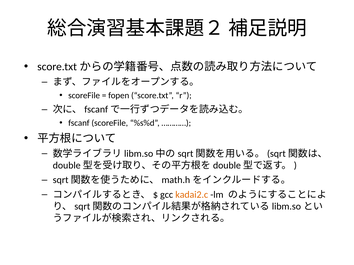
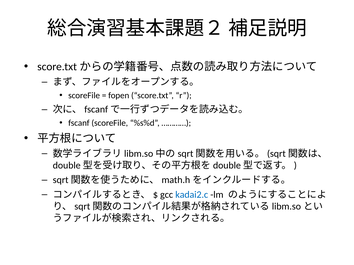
kadai2.c colour: orange -> blue
